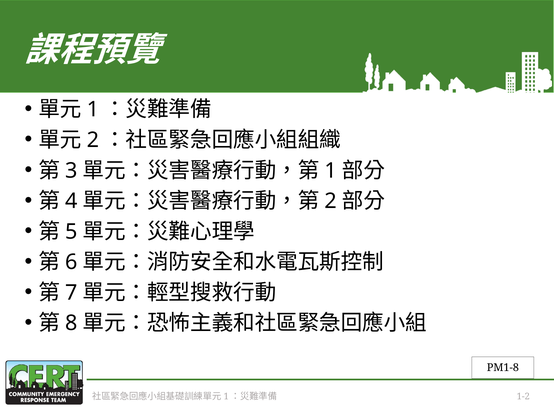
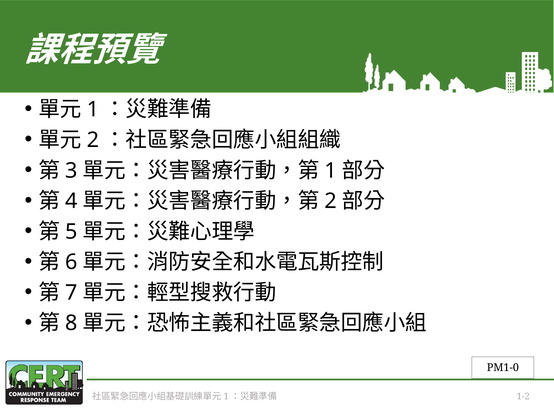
PM1-8: PM1-8 -> PM1-0
